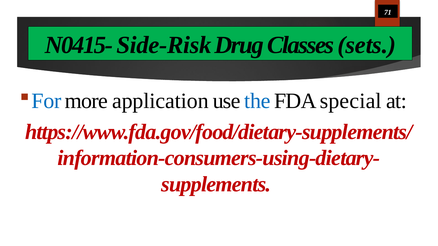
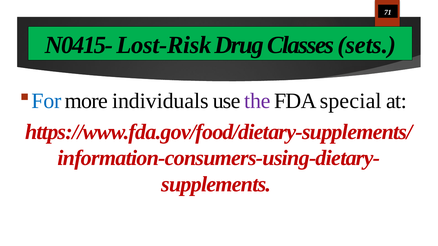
Side-Risk: Side-Risk -> Lost-Risk
application: application -> individuals
the colour: blue -> purple
